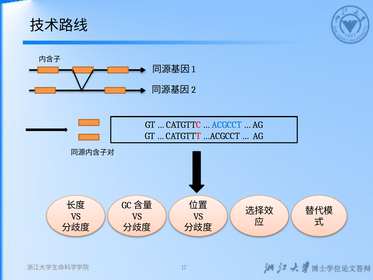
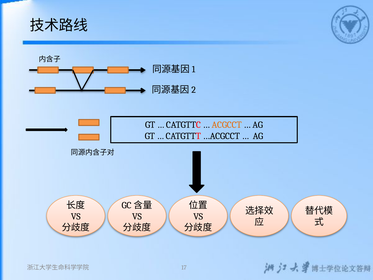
ACGCCT colour: blue -> orange
